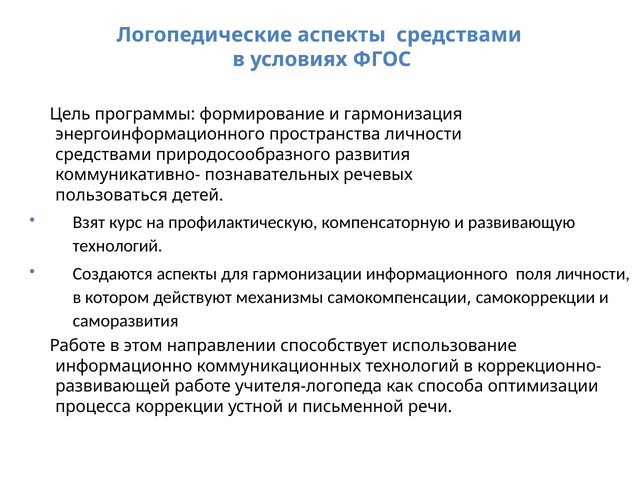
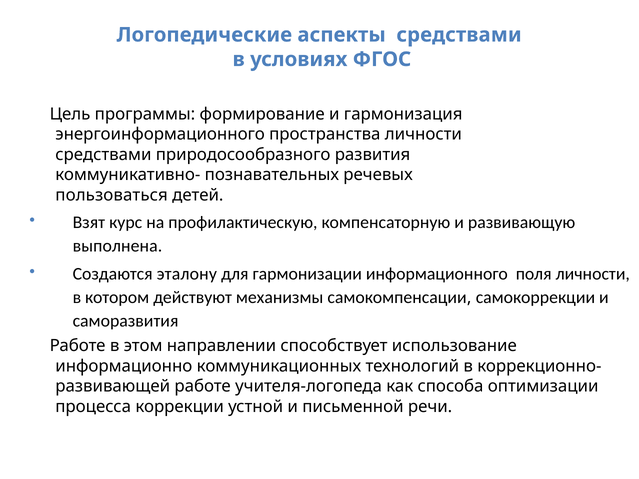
технологий at (118, 246): технологий -> выполнена
Создаются аспекты: аспекты -> эталону
